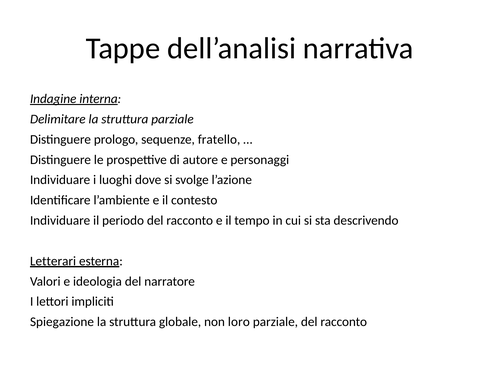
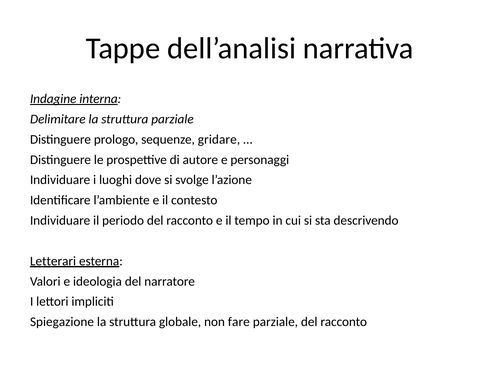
fratello: fratello -> gridare
loro: loro -> fare
